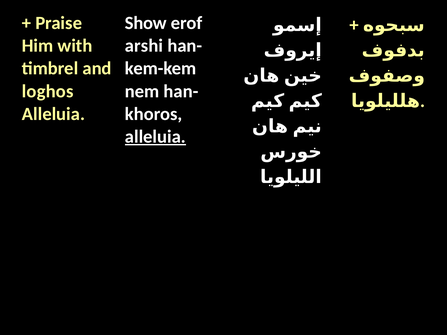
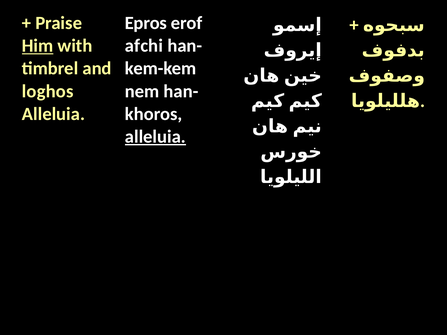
Show: Show -> Epros
Him underline: none -> present
arshi: arshi -> afchi
